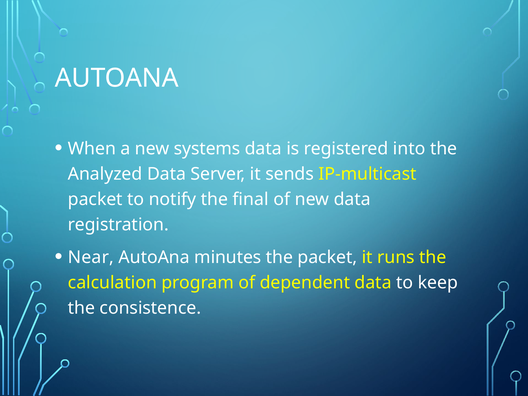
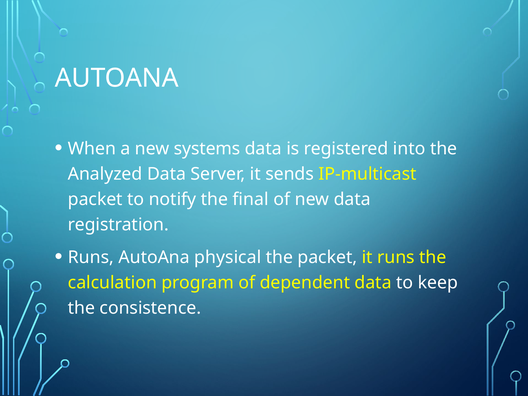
Near at (91, 257): Near -> Runs
minutes: minutes -> physical
